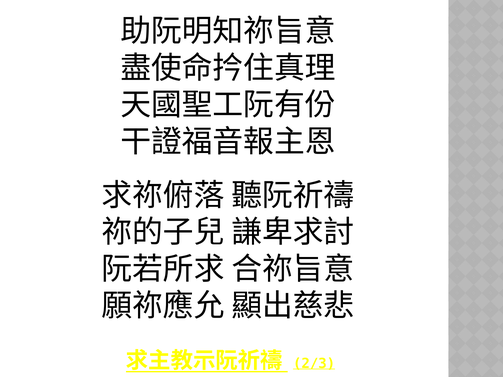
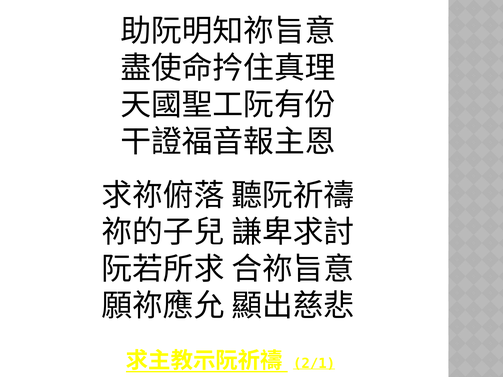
2/3: 2/3 -> 2/1
